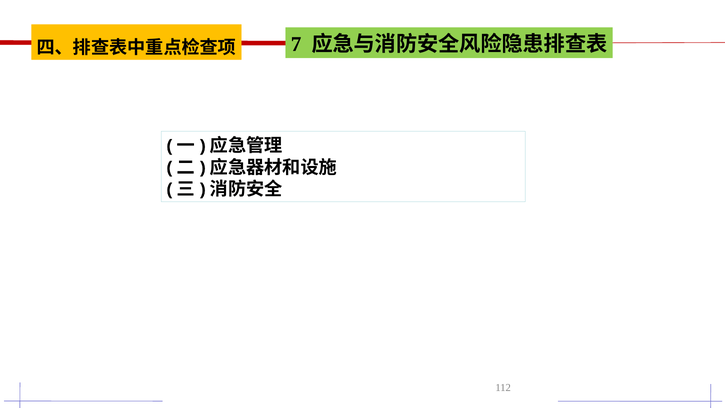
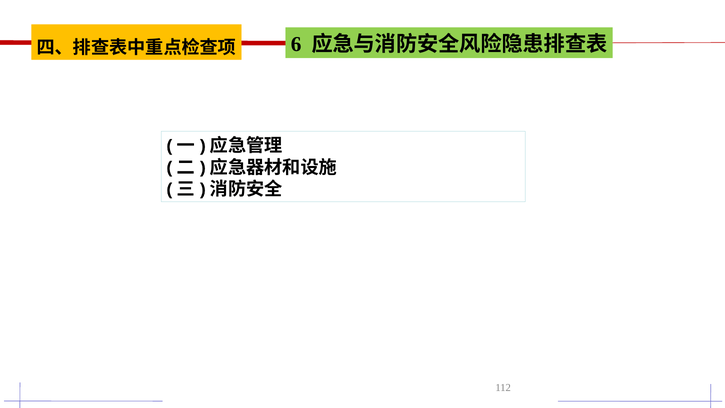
7: 7 -> 6
